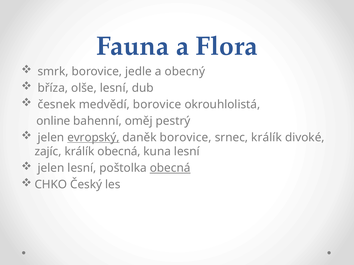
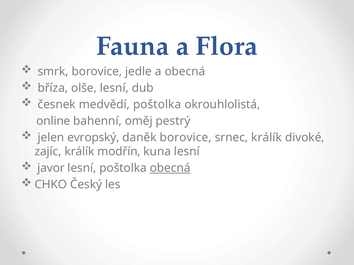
a obecný: obecný -> obecná
medvědí borovice: borovice -> poštolka
evropský underline: present -> none
králík obecná: obecná -> modřín
jelen at (51, 168): jelen -> javor
